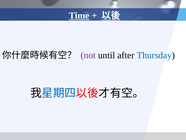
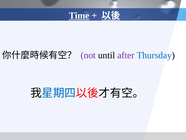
after colour: black -> purple
